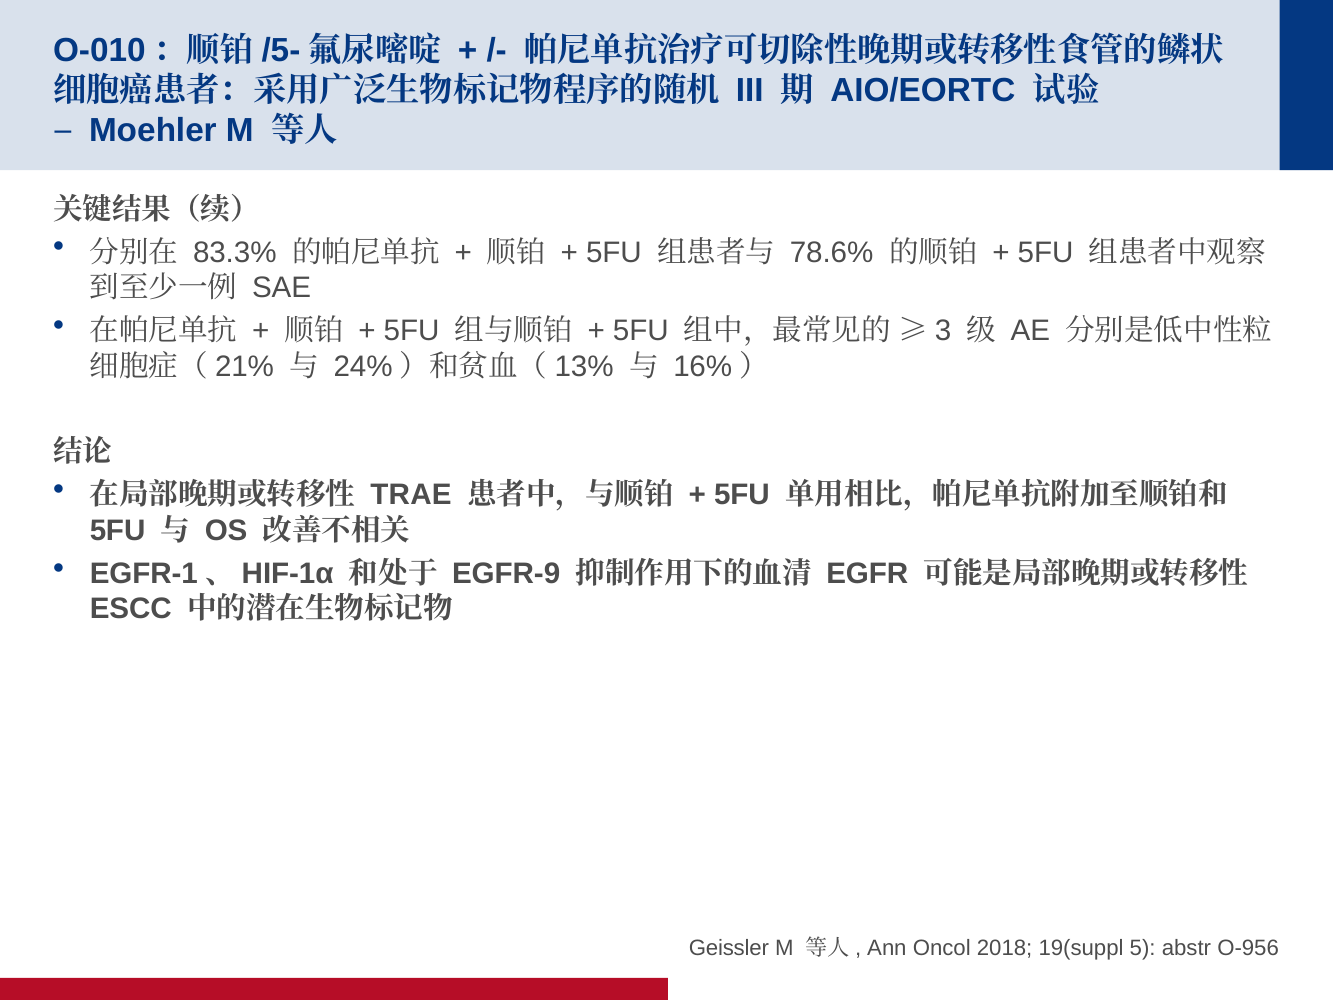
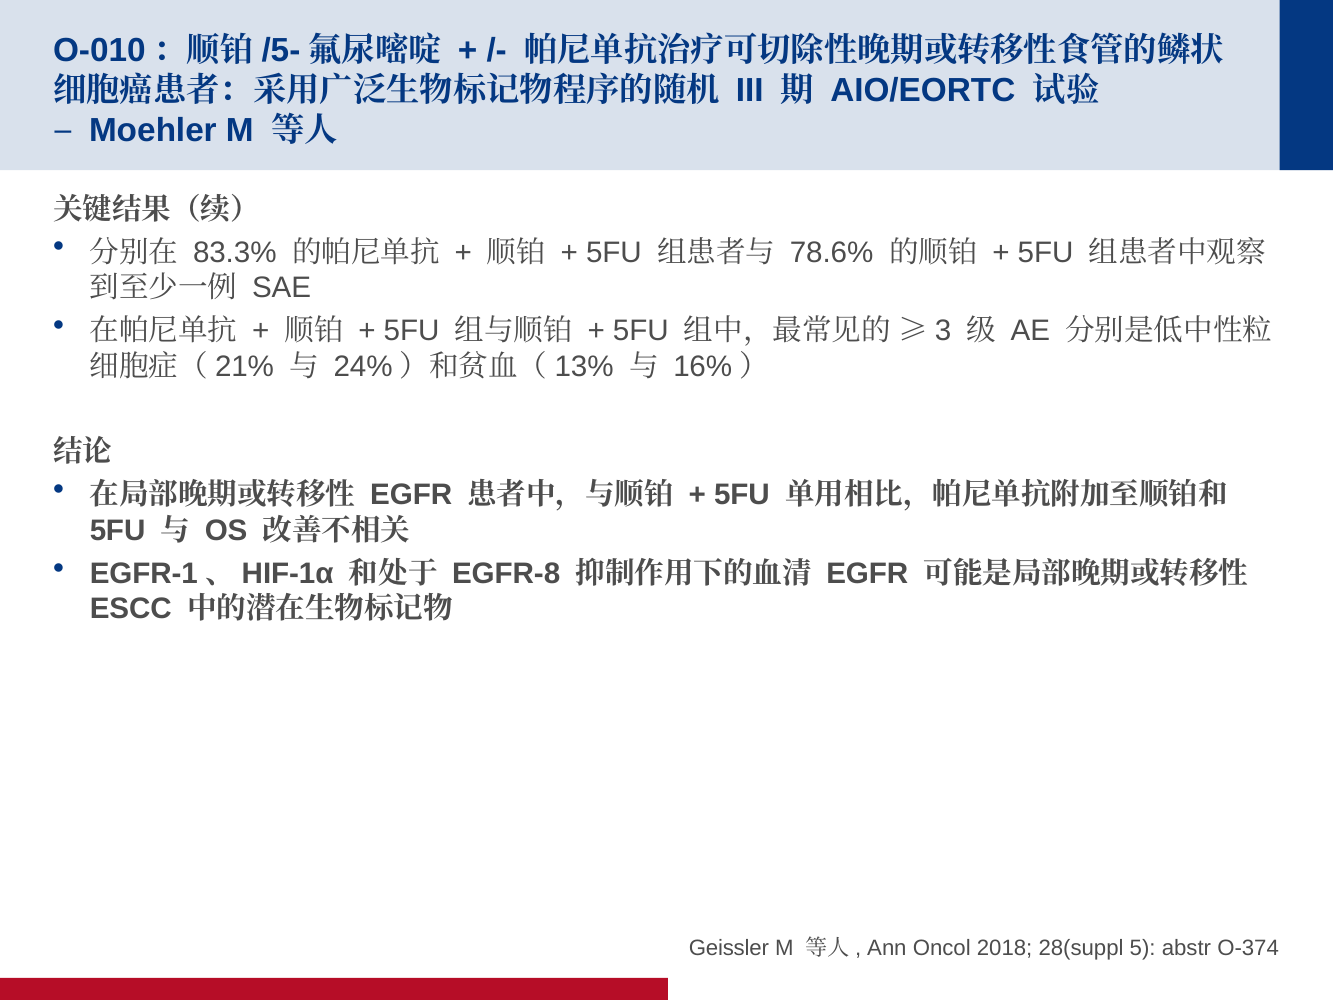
TRAE at (411, 495): TRAE -> EGFR
EGFR-9: EGFR-9 -> EGFR-8
19(suppl: 19(suppl -> 28(suppl
O-956: O-956 -> O-374
